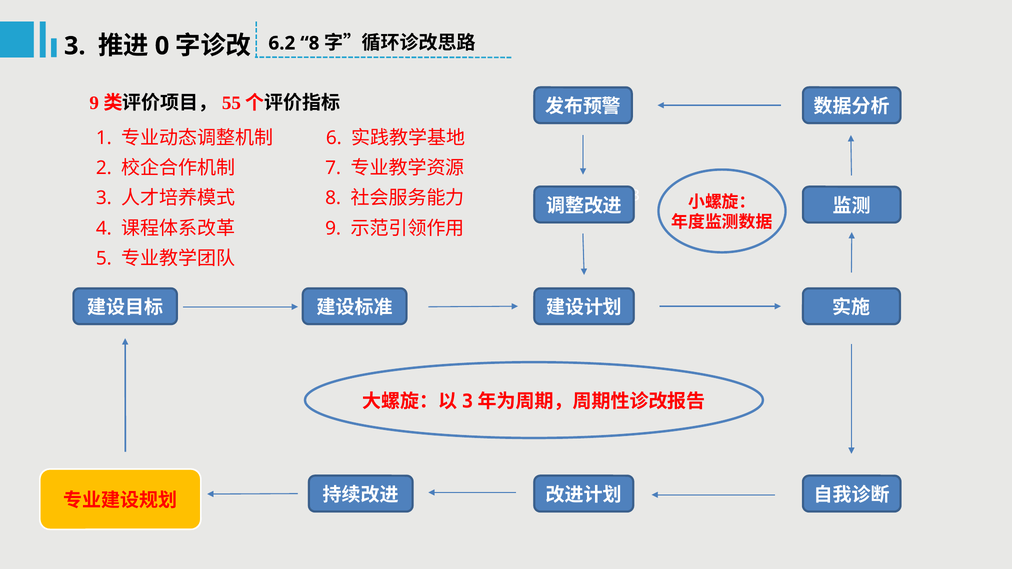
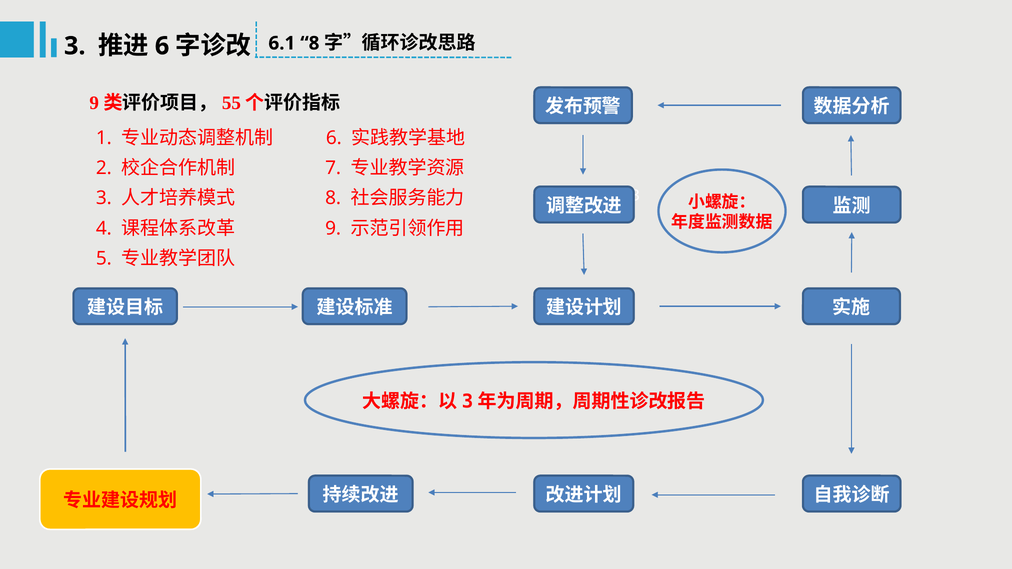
0 at (162, 46): 0 -> 6
6.2: 6.2 -> 6.1
